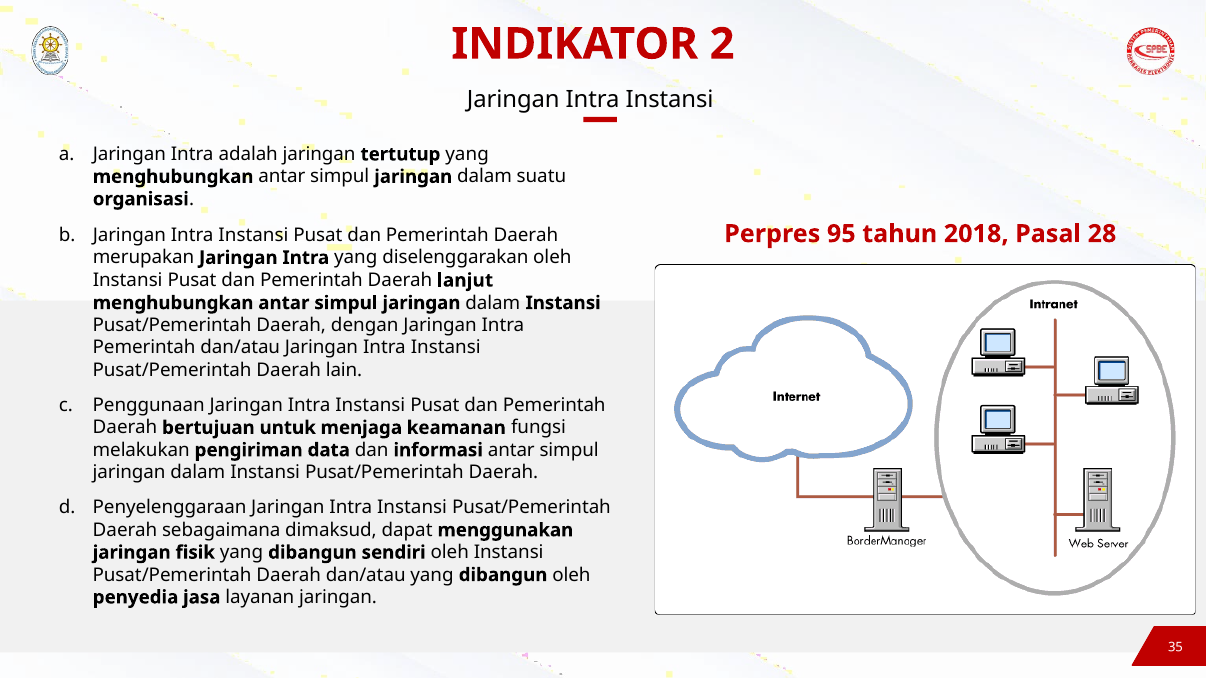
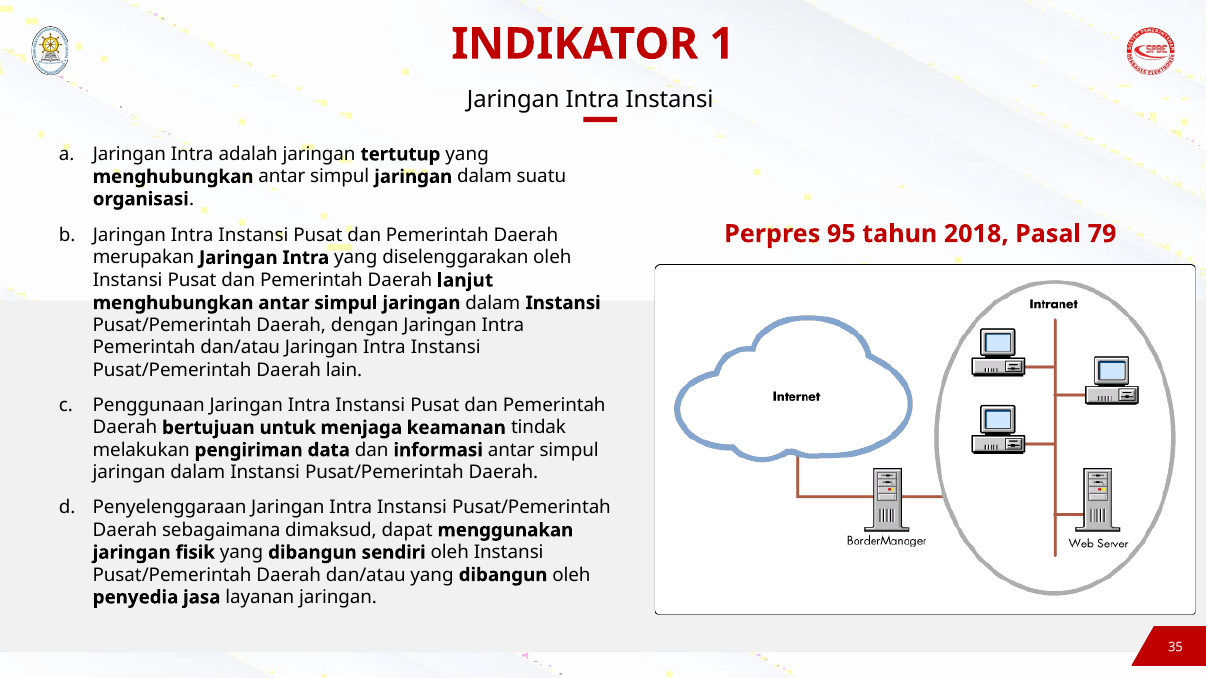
2: 2 -> 1
28: 28 -> 79
fungsi: fungsi -> tindak
